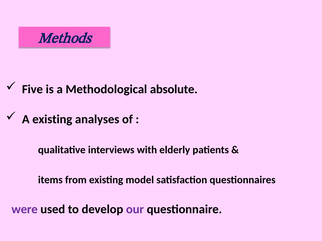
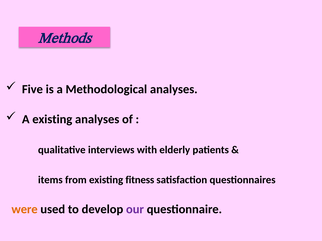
Methodological absolute: absolute -> analyses
model: model -> fitness
were colour: purple -> orange
